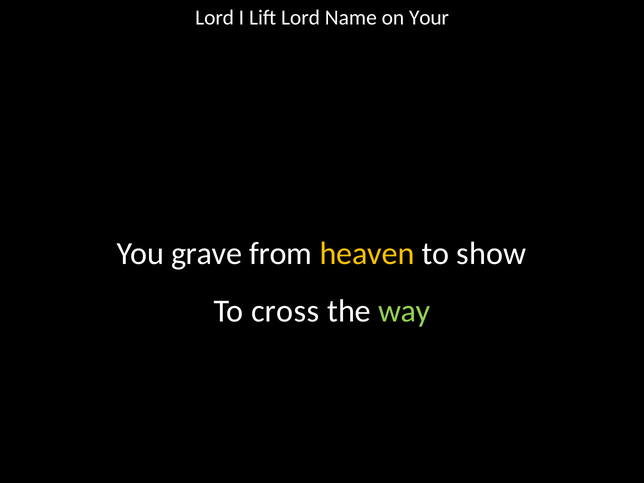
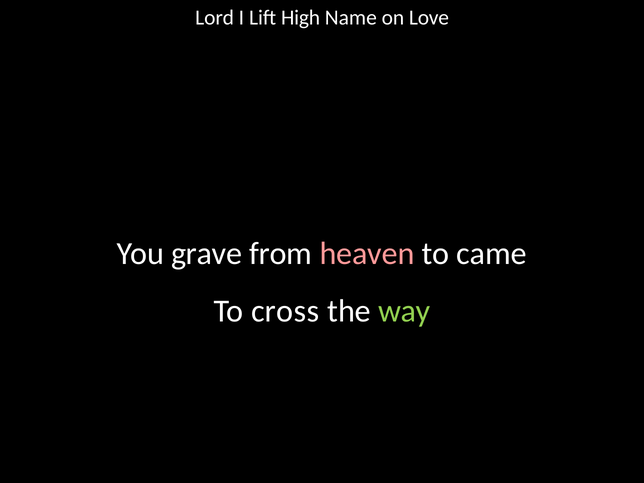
Lift Lord: Lord -> High
Your: Your -> Love
heaven colour: yellow -> pink
show: show -> came
